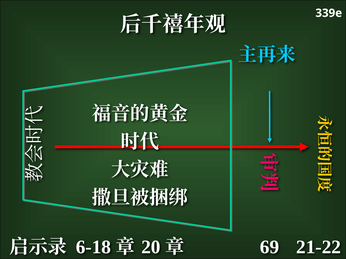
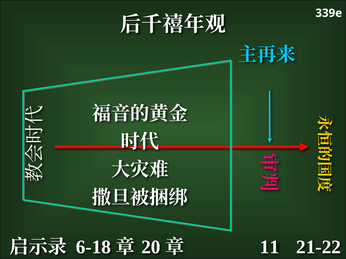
69: 69 -> 11
